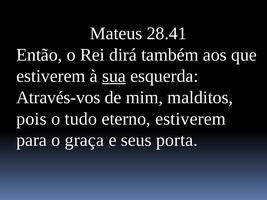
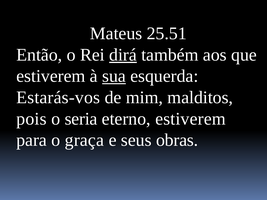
28.41: 28.41 -> 25.51
dirá underline: none -> present
Através-vos: Através-vos -> Estarás-vos
tudo: tudo -> seria
porta: porta -> obras
